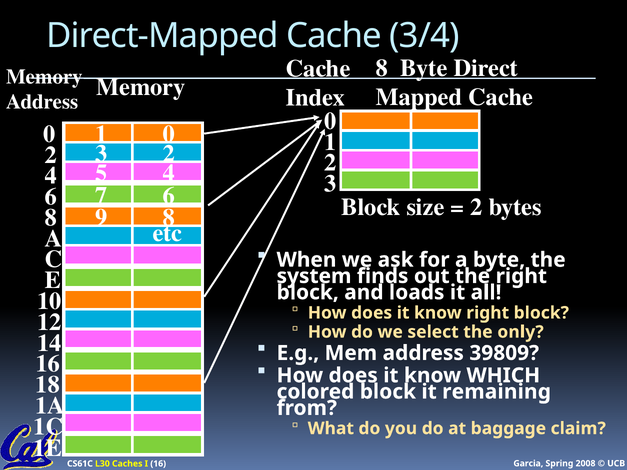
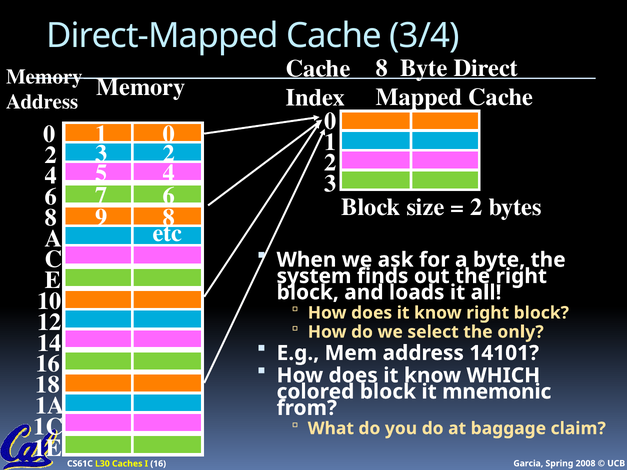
39809: 39809 -> 14101
remaining: remaining -> mnemonic
